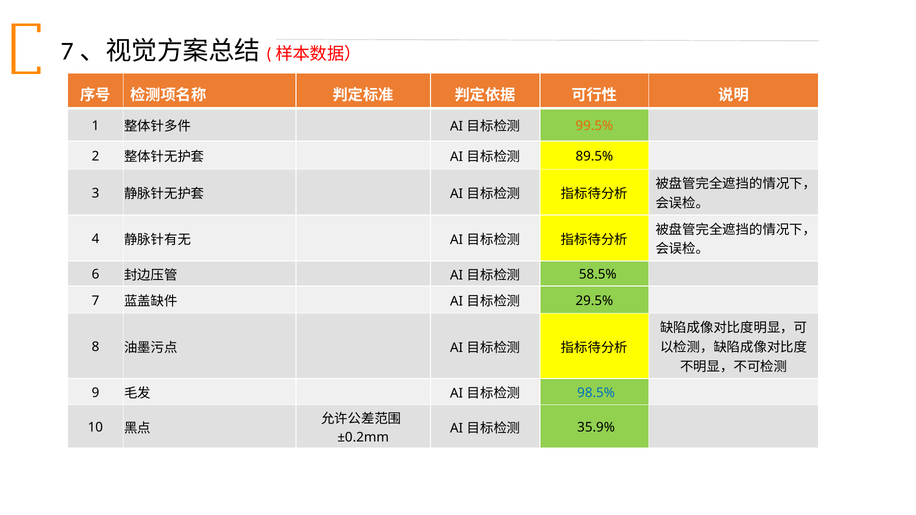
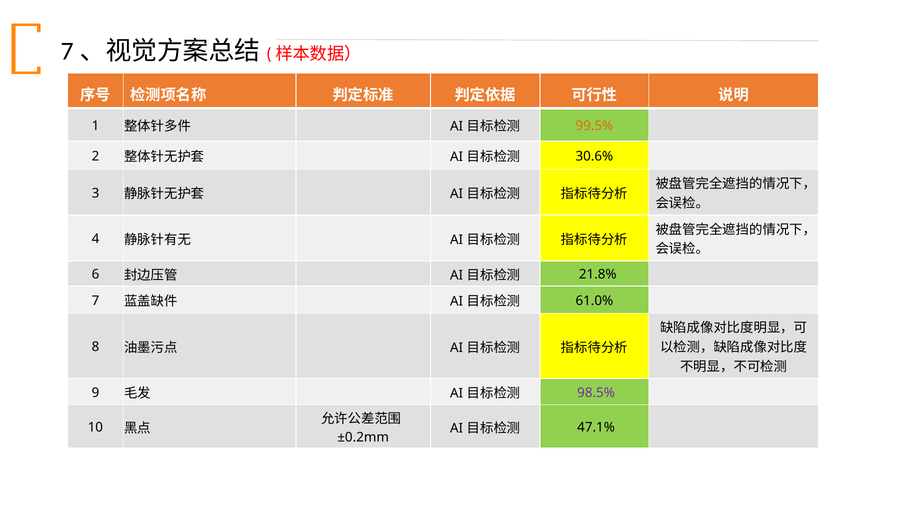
89.5%: 89.5% -> 30.6%
58.5%: 58.5% -> 21.8%
29.5%: 29.5% -> 61.0%
98.5% colour: blue -> purple
35.9%: 35.9% -> 47.1%
